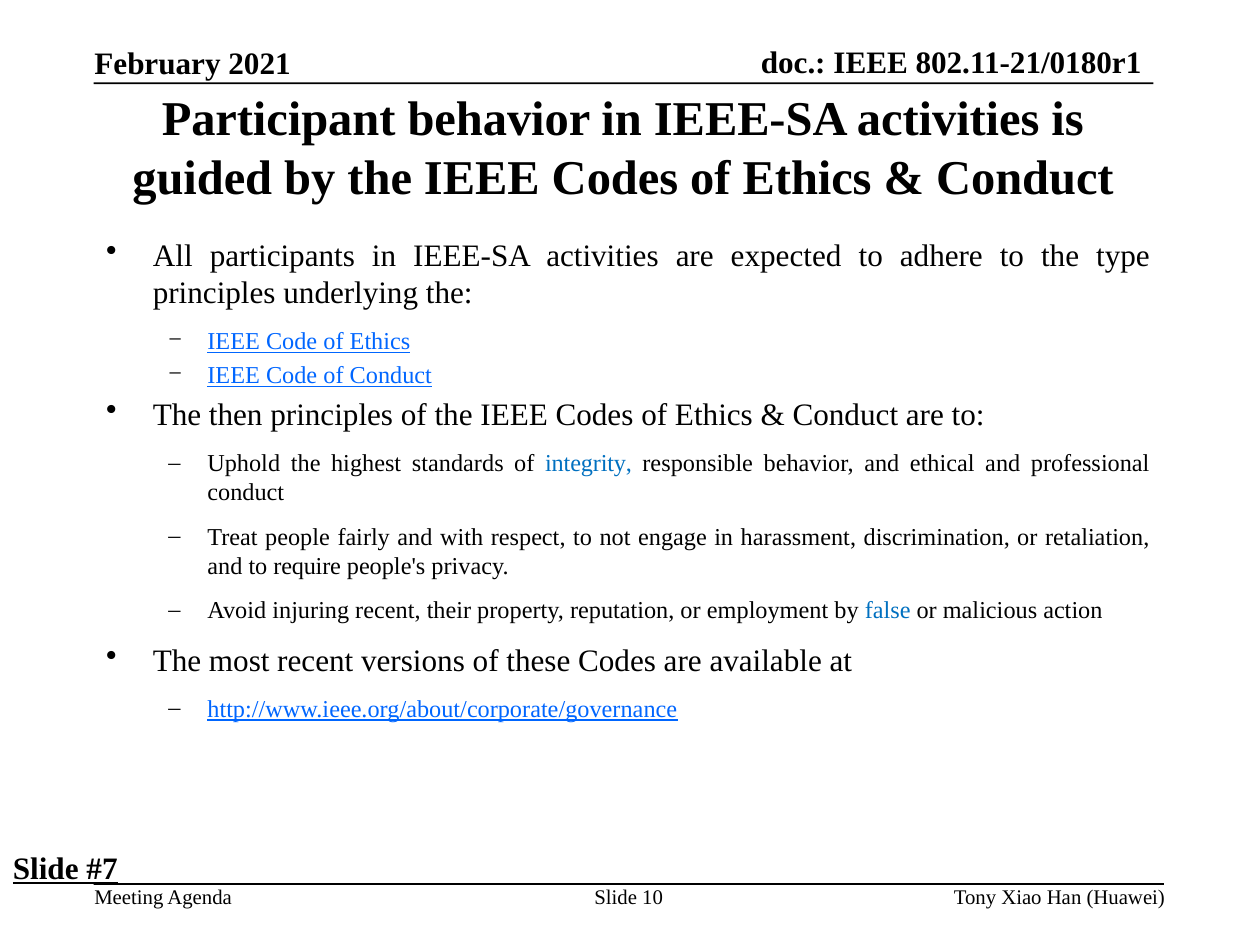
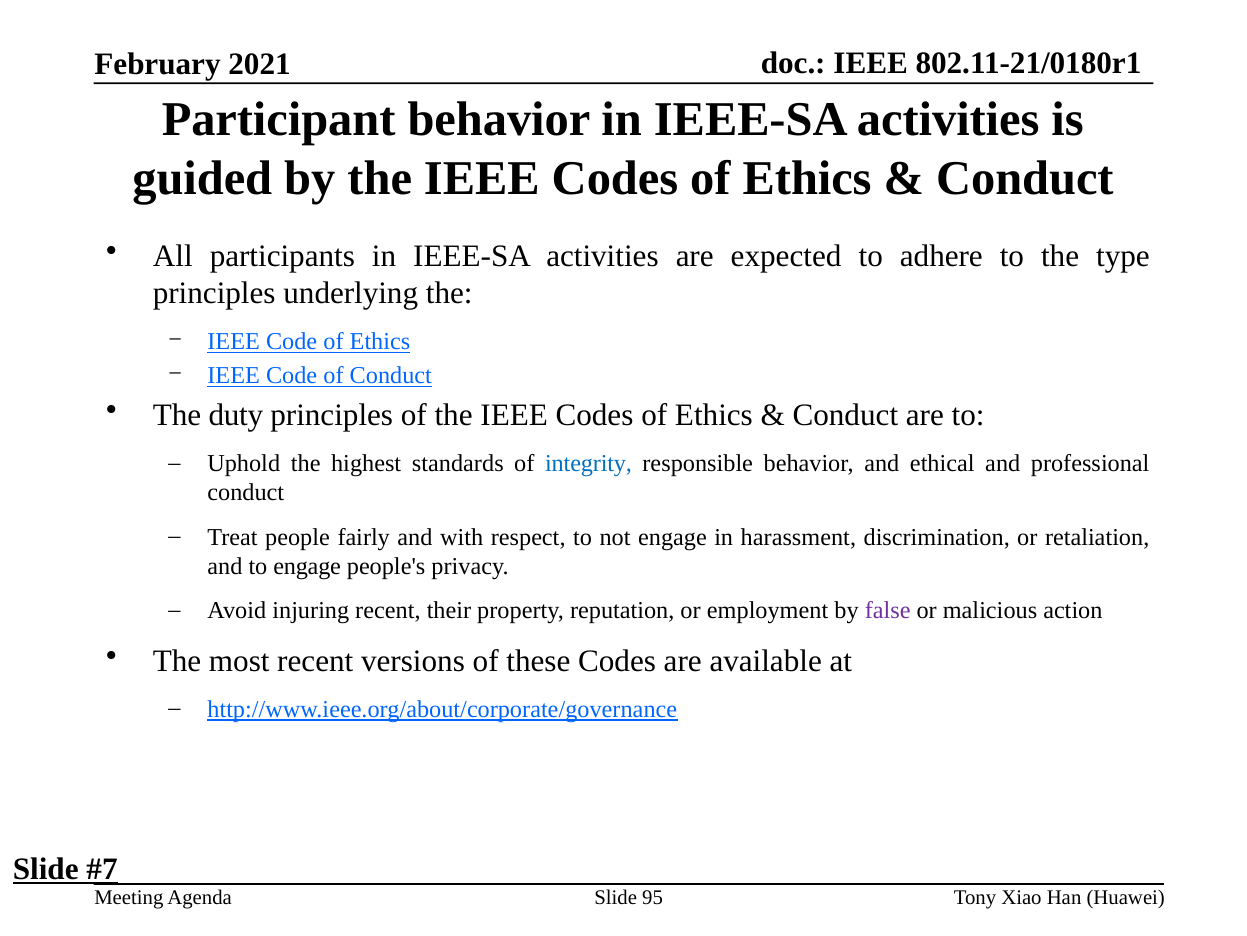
then: then -> duty
to require: require -> engage
false colour: blue -> purple
10: 10 -> 95
